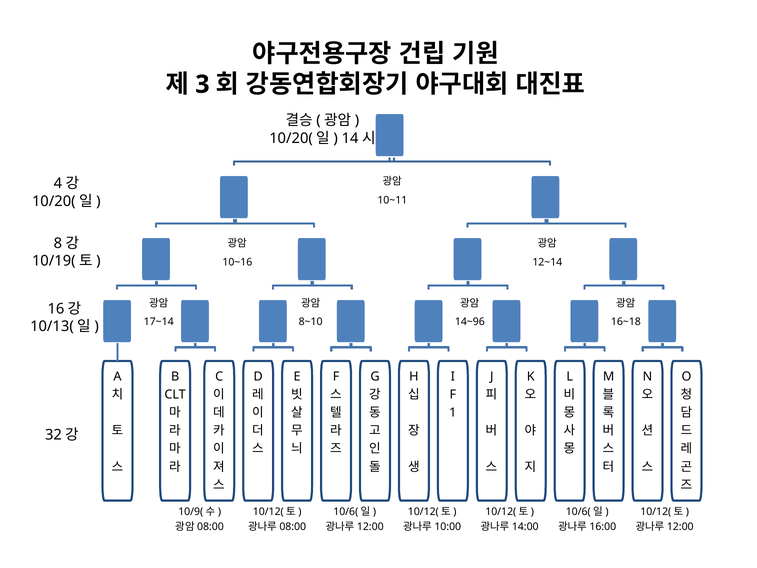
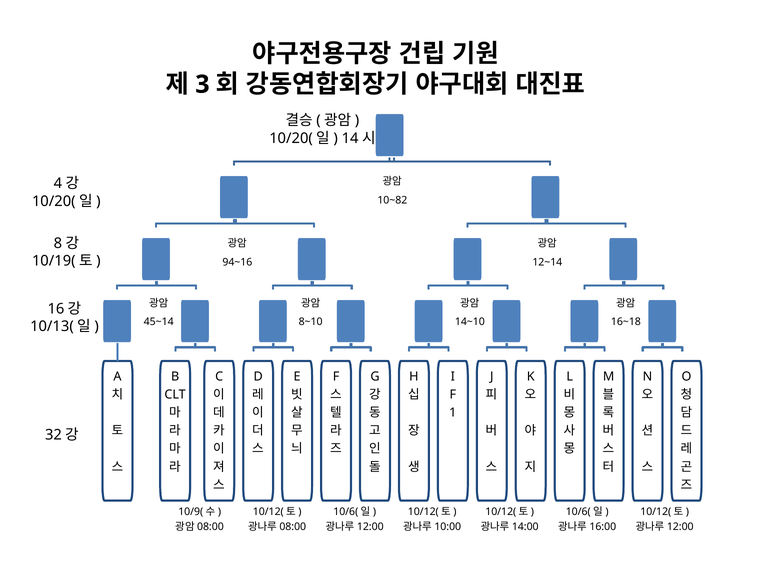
10~11: 10~11 -> 10~82
10~16: 10~16 -> 94~16
17~14: 17~14 -> 45~14
14~96: 14~96 -> 14~10
